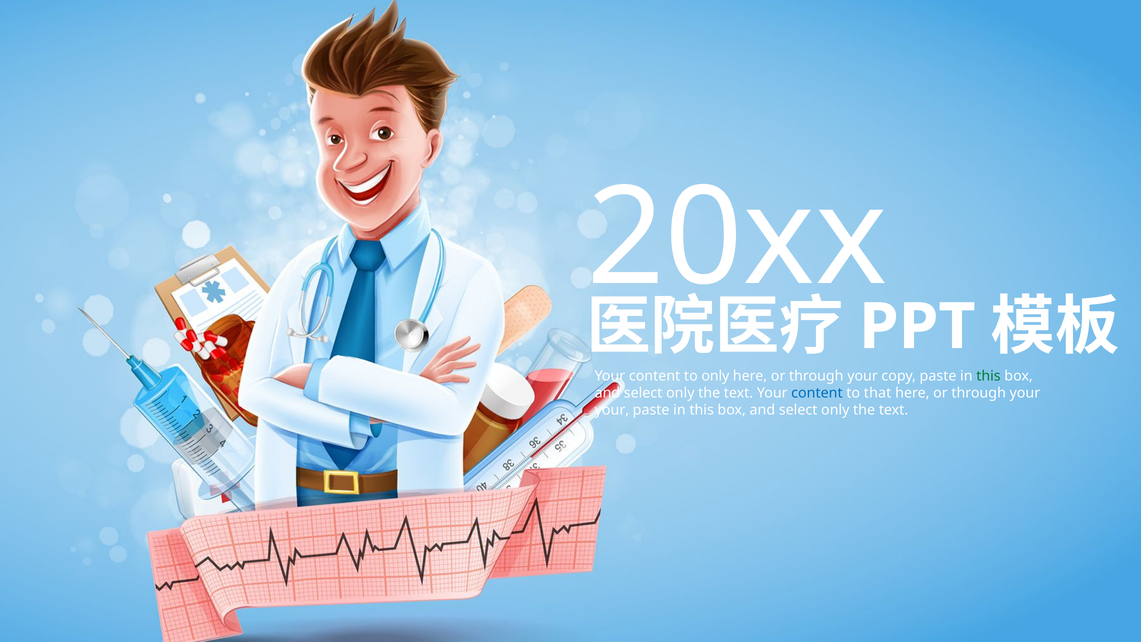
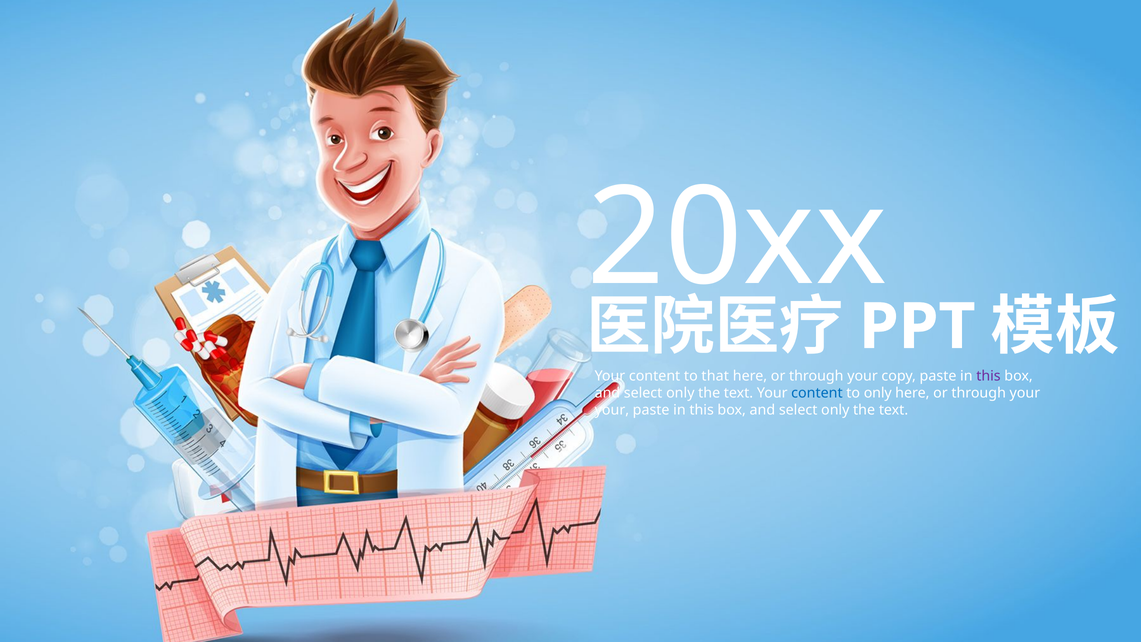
to only: only -> that
this at (988, 376) colour: green -> purple
to that: that -> only
